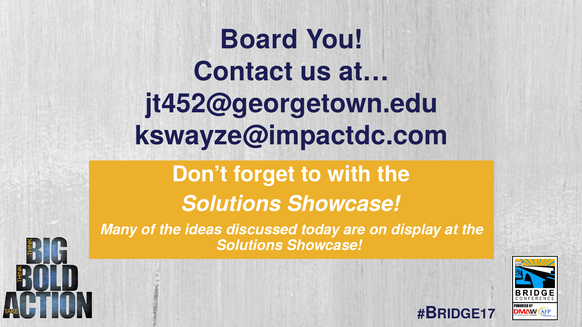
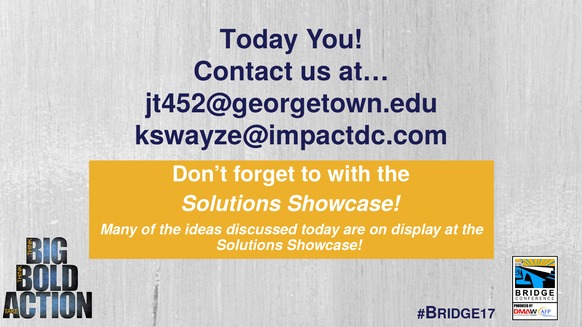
Board at (259, 40): Board -> Today
